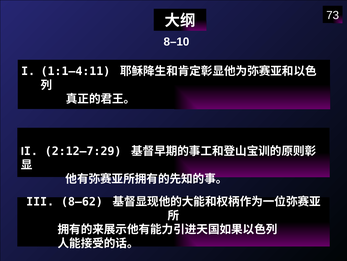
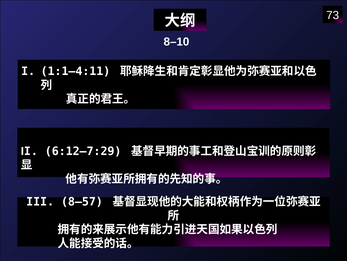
2:12—7:29: 2:12—7:29 -> 6:12—7:29
8—62: 8—62 -> 8—57
